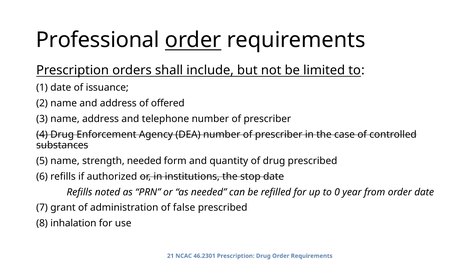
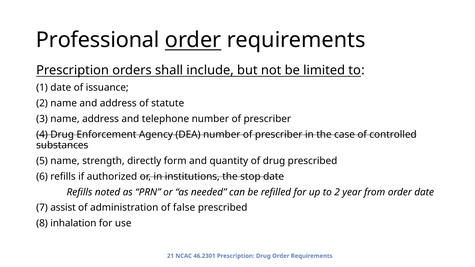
offered: offered -> statute
strength needed: needed -> directly
to 0: 0 -> 2
grant: grant -> assist
